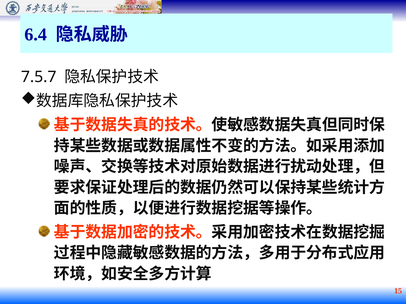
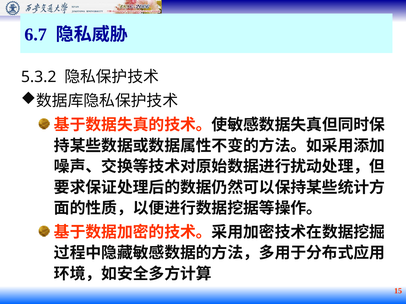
6.4: 6.4 -> 6.7
7.5.7: 7.5.7 -> 5.3.2
